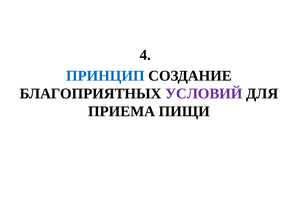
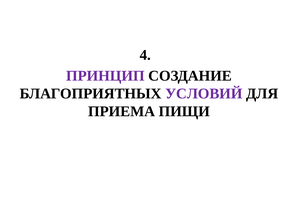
ПРИНЦИП colour: blue -> purple
